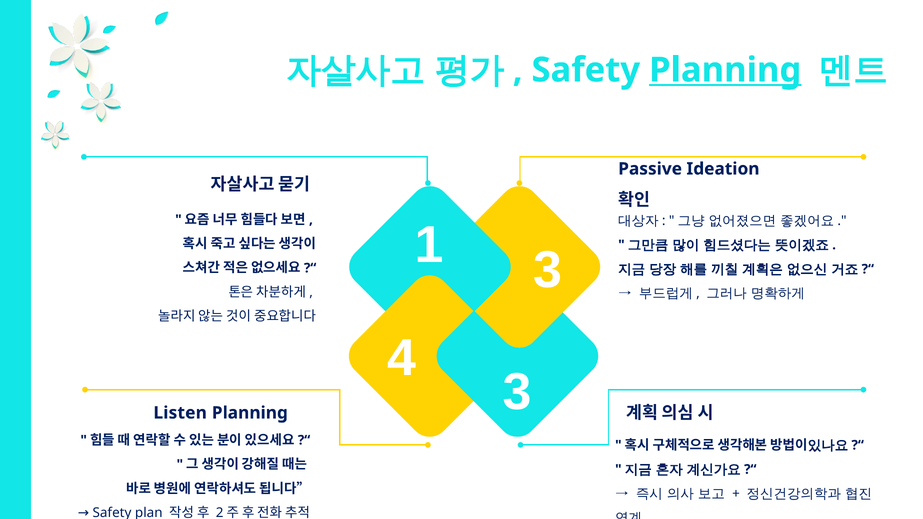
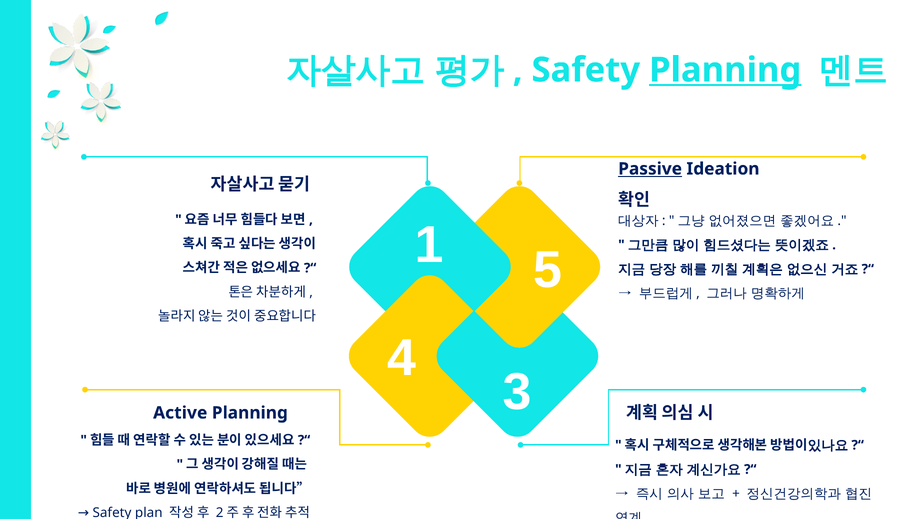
Passive underline: none -> present
1 3: 3 -> 5
Listen: Listen -> Active
